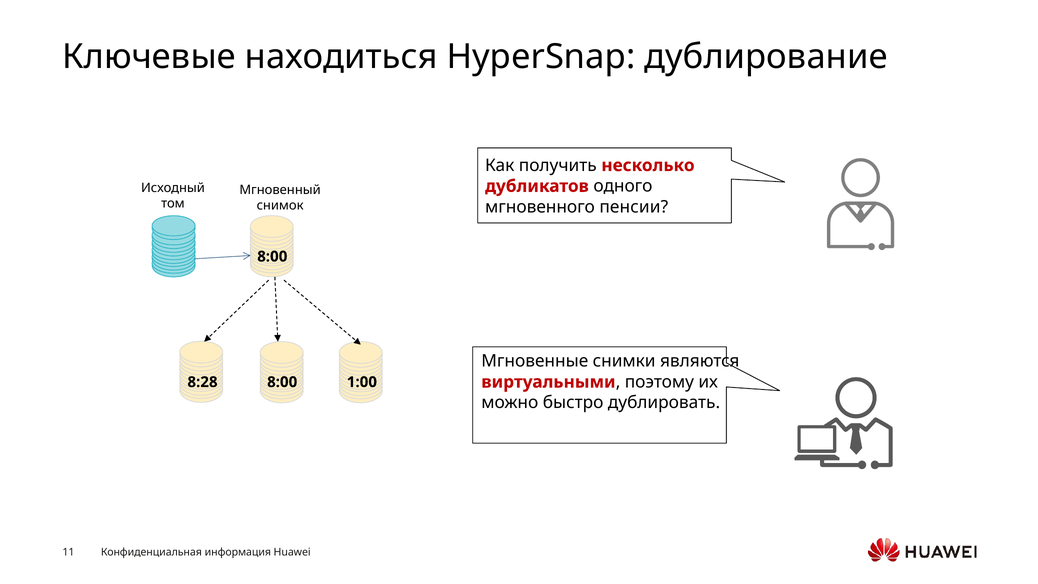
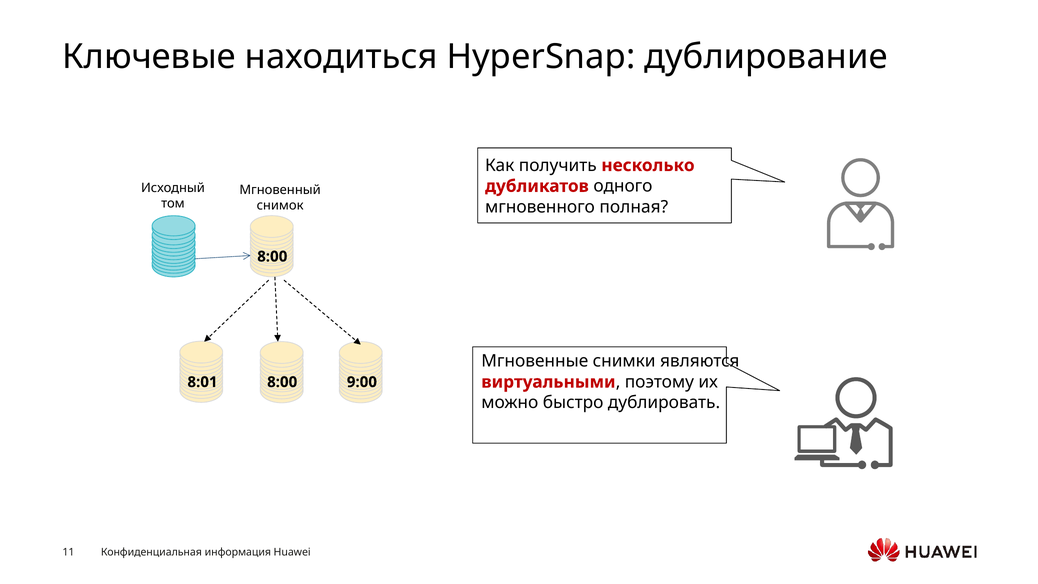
пенсии: пенсии -> полная
8:28: 8:28 -> 8:01
1:00: 1:00 -> 9:00
